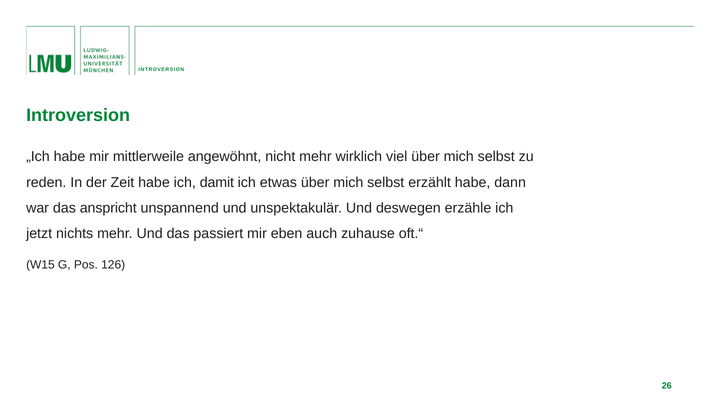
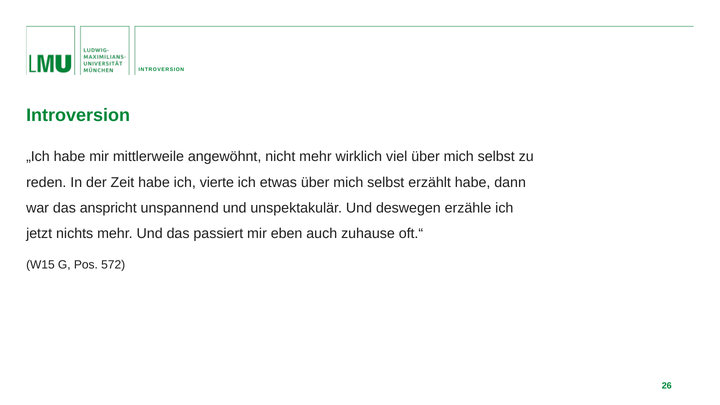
damit: damit -> vierte
126: 126 -> 572
